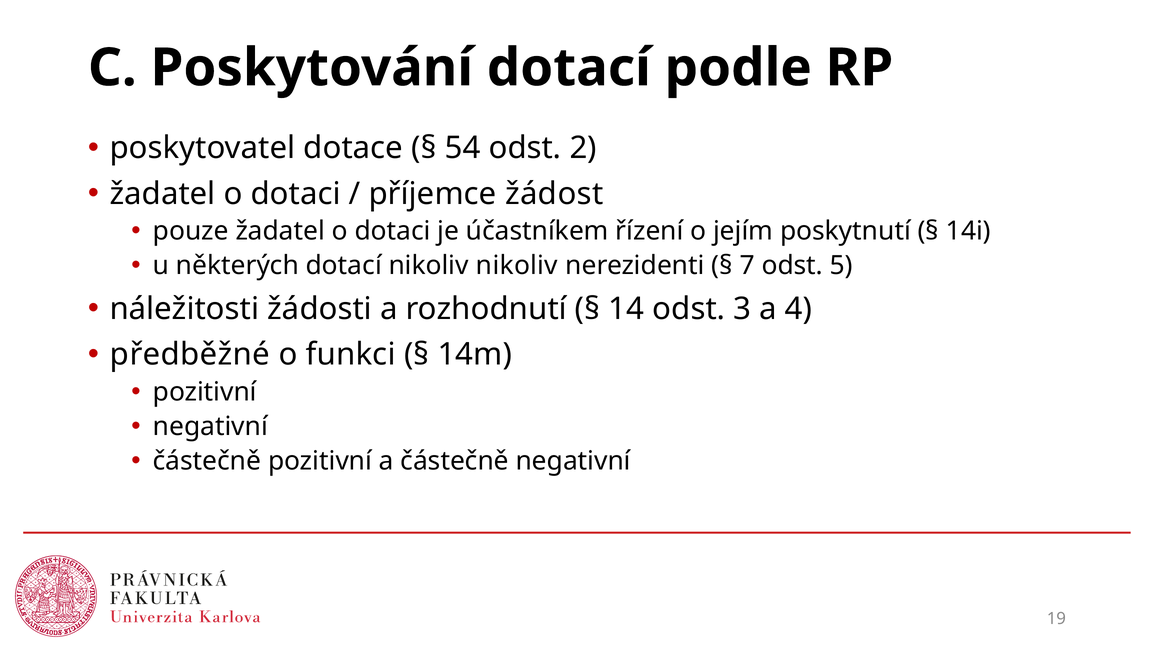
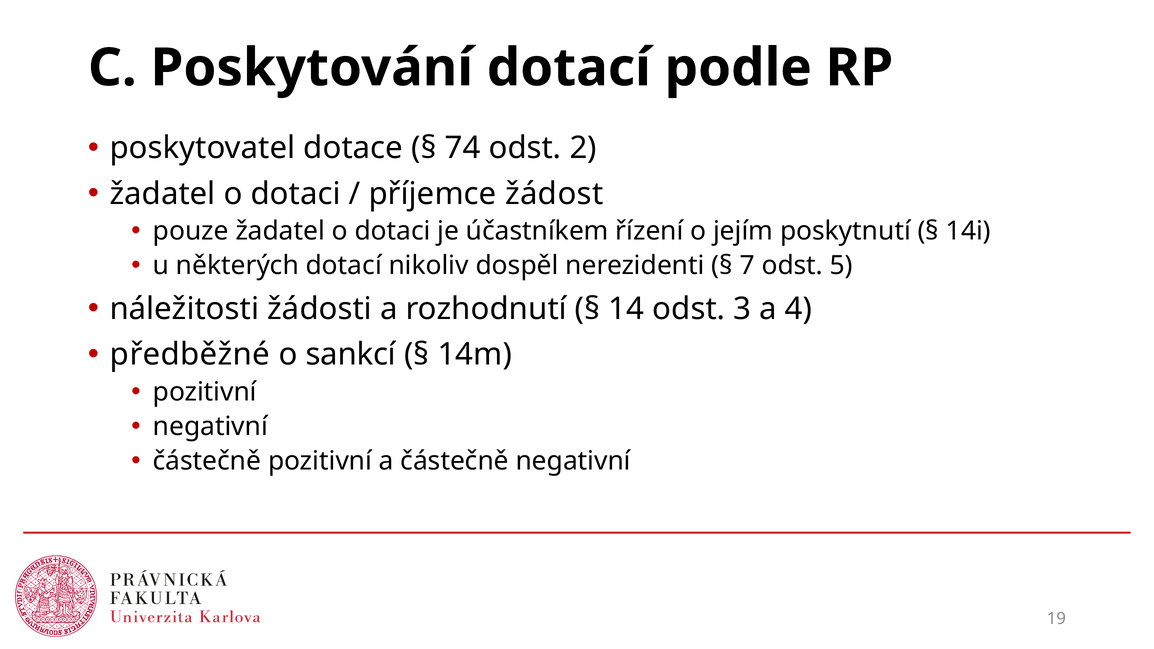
54: 54 -> 74
nikoliv nikoliv: nikoliv -> dospěl
funkci: funkci -> sankcí
